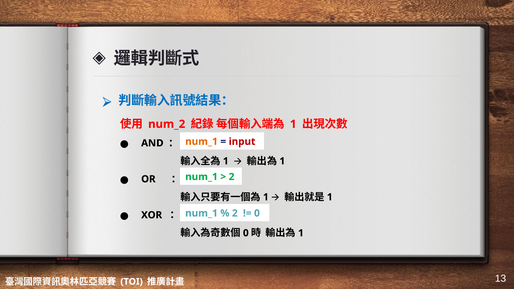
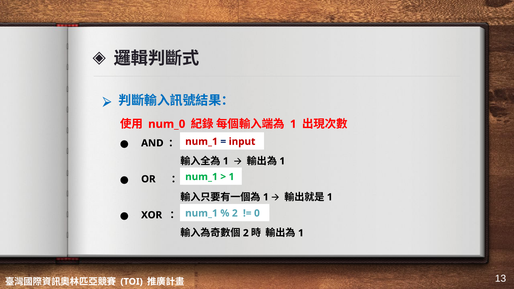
num_2: num_2 -> num_0
num_1 at (201, 142) colour: orange -> red
2 at (232, 177): 2 -> 1
0 at (246, 233): 0 -> 2
